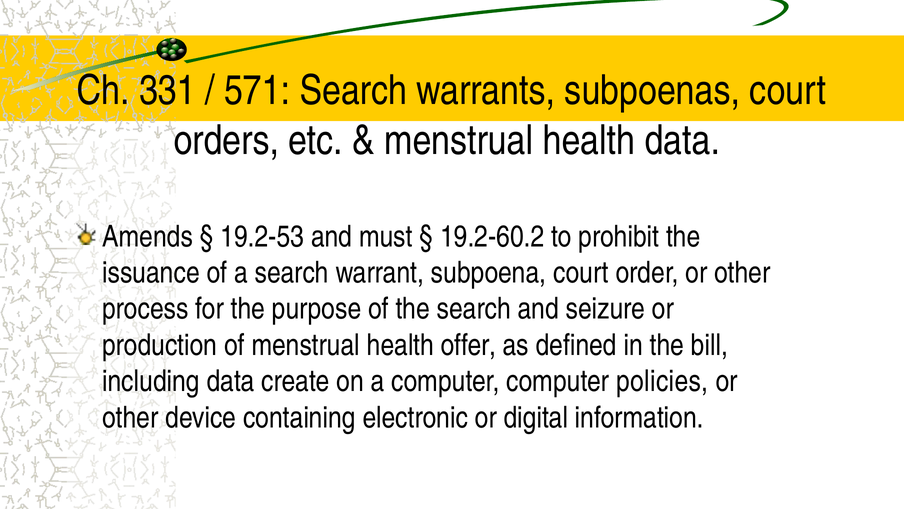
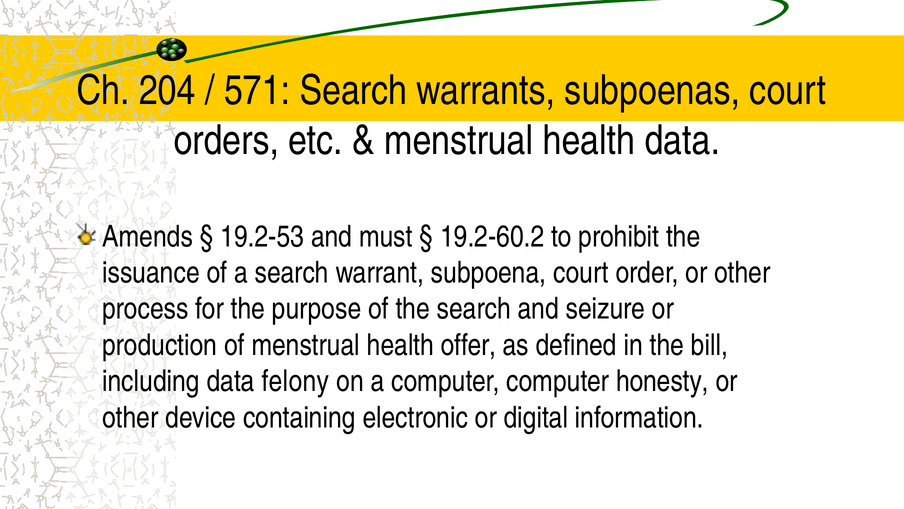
331: 331 -> 204
create: create -> felony
policies: policies -> honesty
